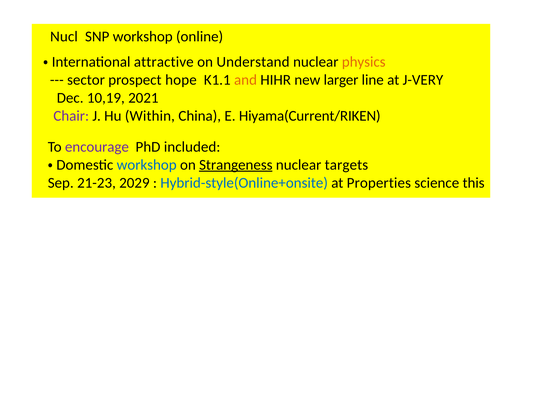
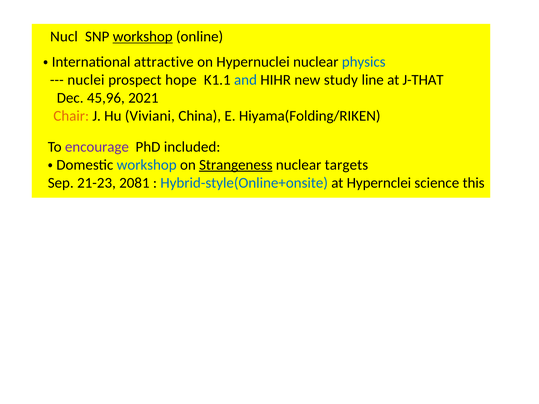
workshop at (143, 37) underline: none -> present
Understand: Understand -> Hypernuclei
physics colour: orange -> blue
sector: sector -> nuclei
and colour: orange -> blue
larger: larger -> study
J-VERY: J-VERY -> J-THAT
10,19: 10,19 -> 45,96
Chair colour: purple -> orange
Within: Within -> Viviani
Hiyama(Current/RIKEN: Hiyama(Current/RIKEN -> Hiyama(Folding/RIKEN
2029: 2029 -> 2081
Properties: Properties -> Hypernclei
